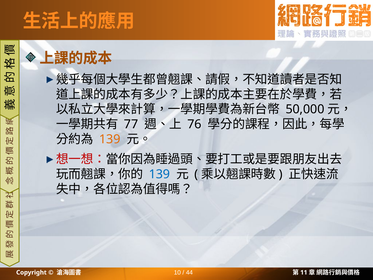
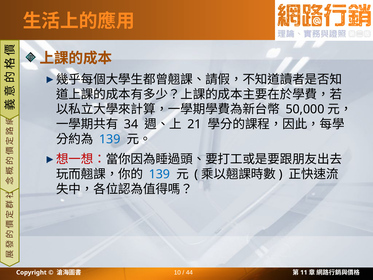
77: 77 -> 34
76: 76 -> 21
139 at (110, 139) colour: orange -> blue
